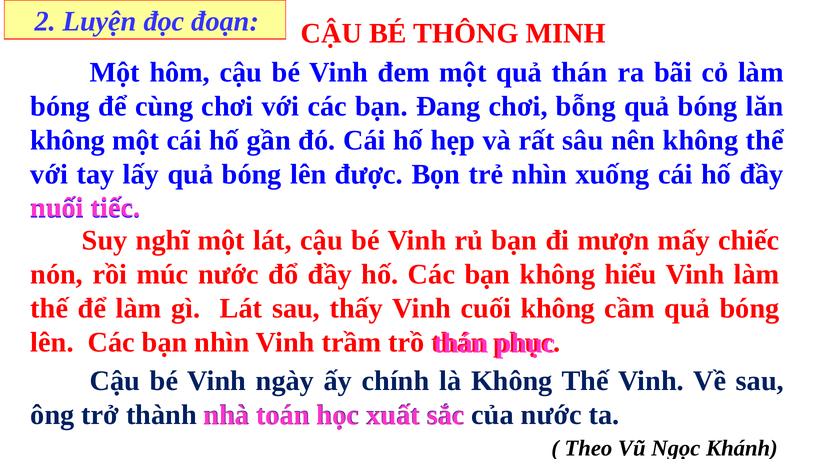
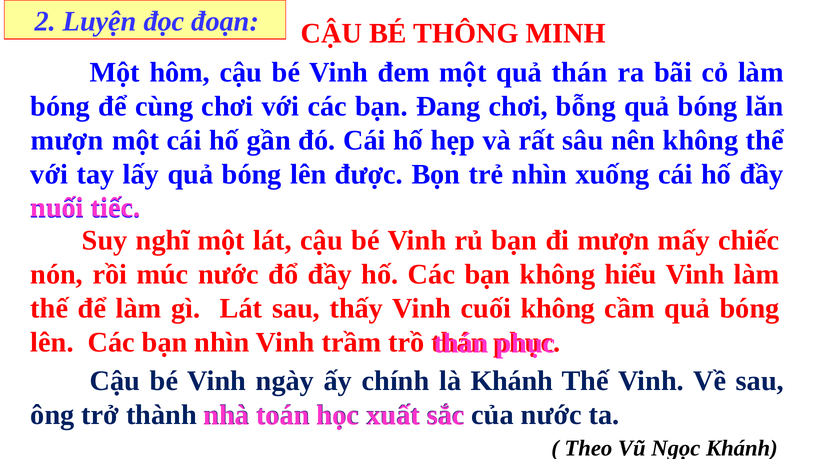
không at (68, 140): không -> mượn
là Không: Không -> Khánh
